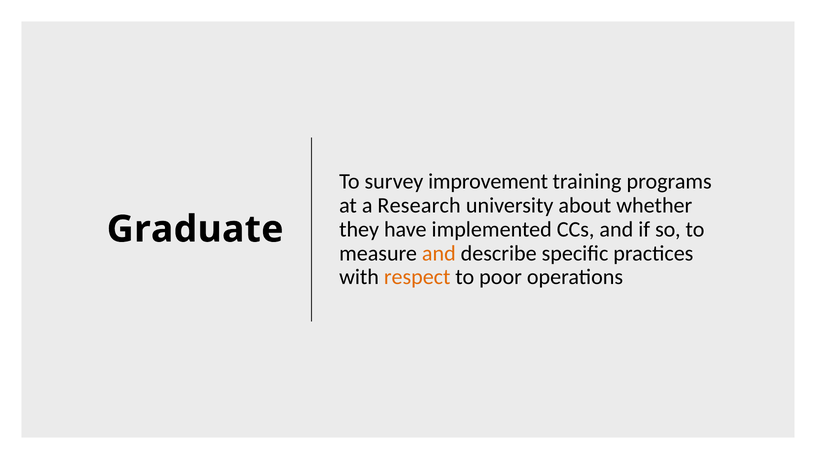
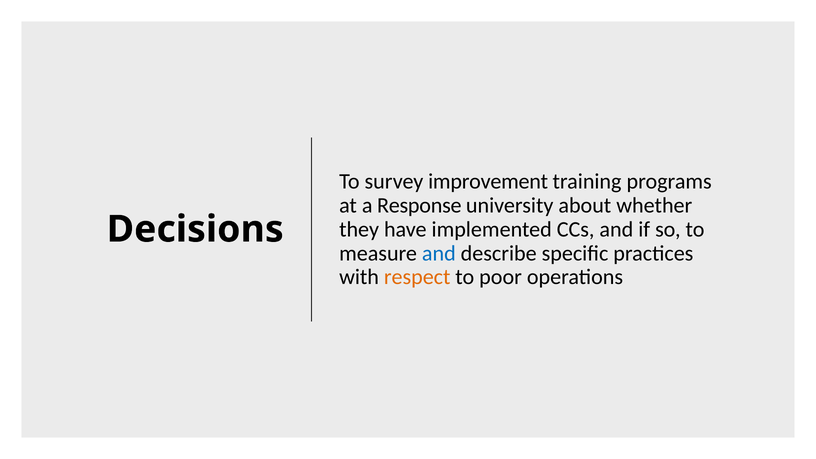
Research: Research -> Response
Graduate: Graduate -> Decisions
and at (439, 253) colour: orange -> blue
